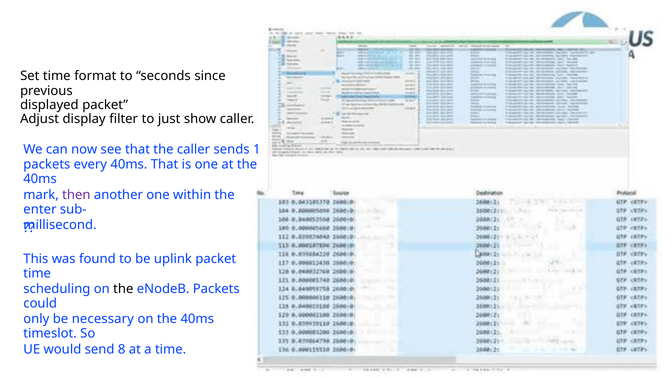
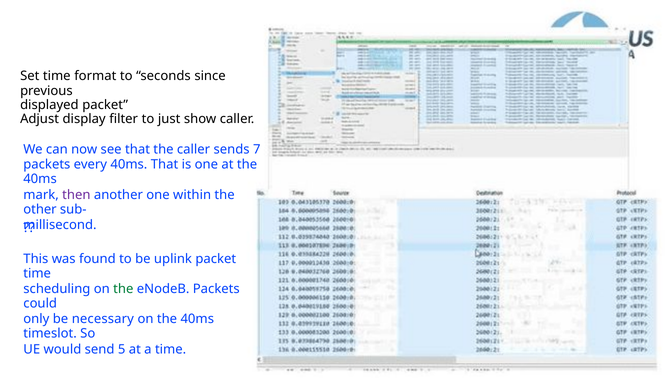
1: 1 -> 7
enter: enter -> other
the at (123, 289) colour: black -> green
8: 8 -> 5
